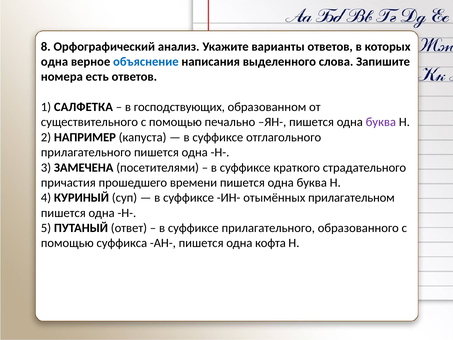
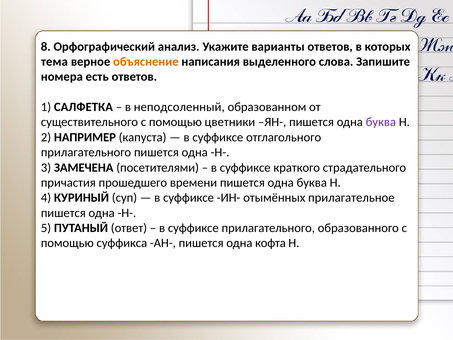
одна at (54, 62): одна -> тема
объяснение colour: blue -> orange
господствующих: господствующих -> неподсоленный
печально: печально -> цветники
прилагательном: прилагательном -> прилагательное
